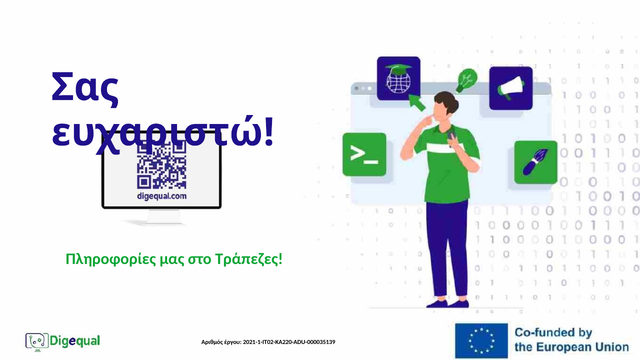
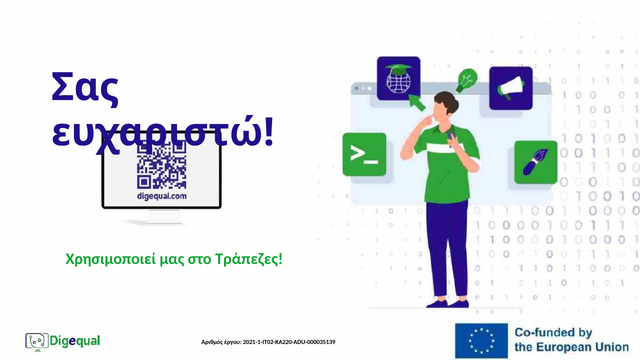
Πληροφορίες: Πληροφορίες -> Χρησιμοποιεί
